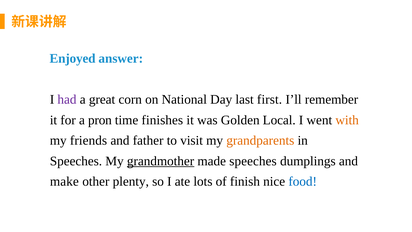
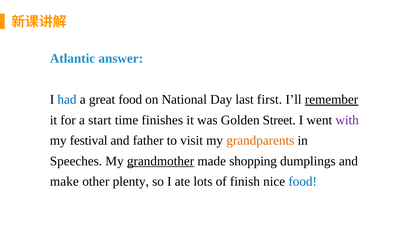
Enjoyed: Enjoyed -> Atlantic
had colour: purple -> blue
great corn: corn -> food
remember underline: none -> present
pron: pron -> start
Local: Local -> Street
with colour: orange -> purple
friends: friends -> festival
made speeches: speeches -> shopping
